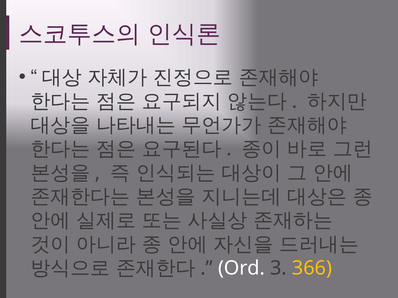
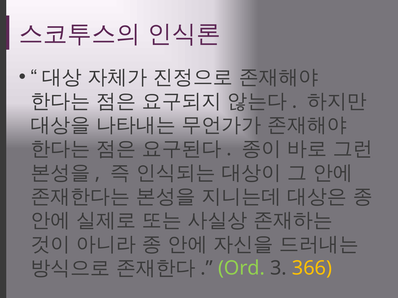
Ord colour: white -> light green
